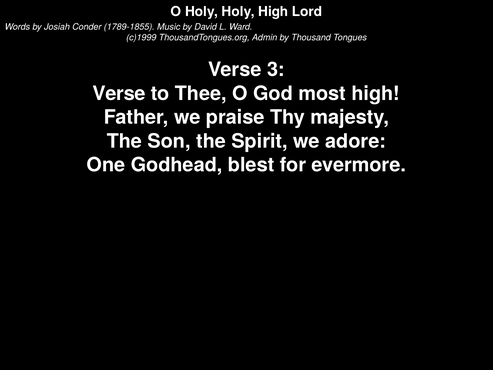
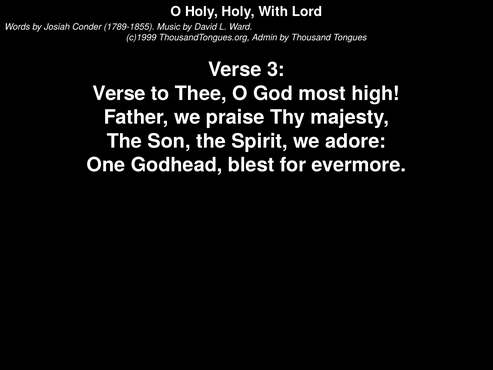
Holy High: High -> With
